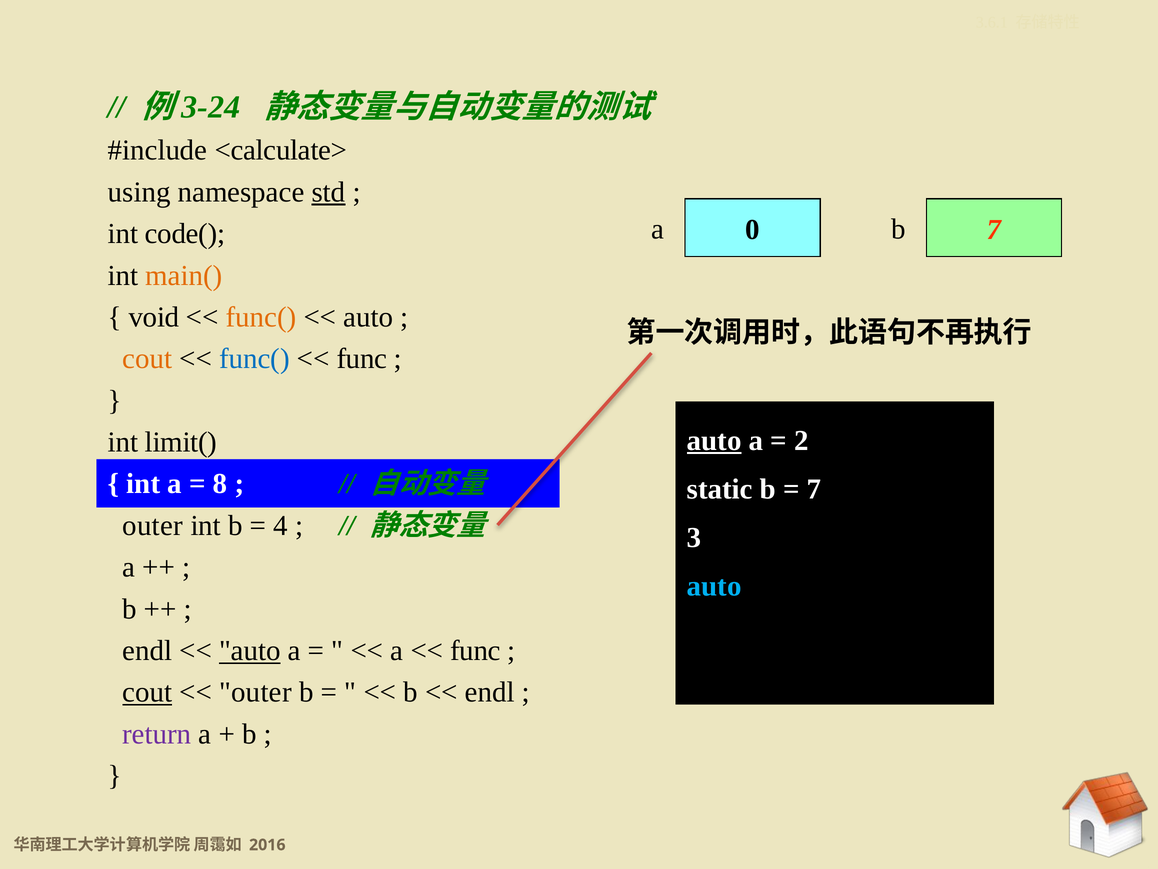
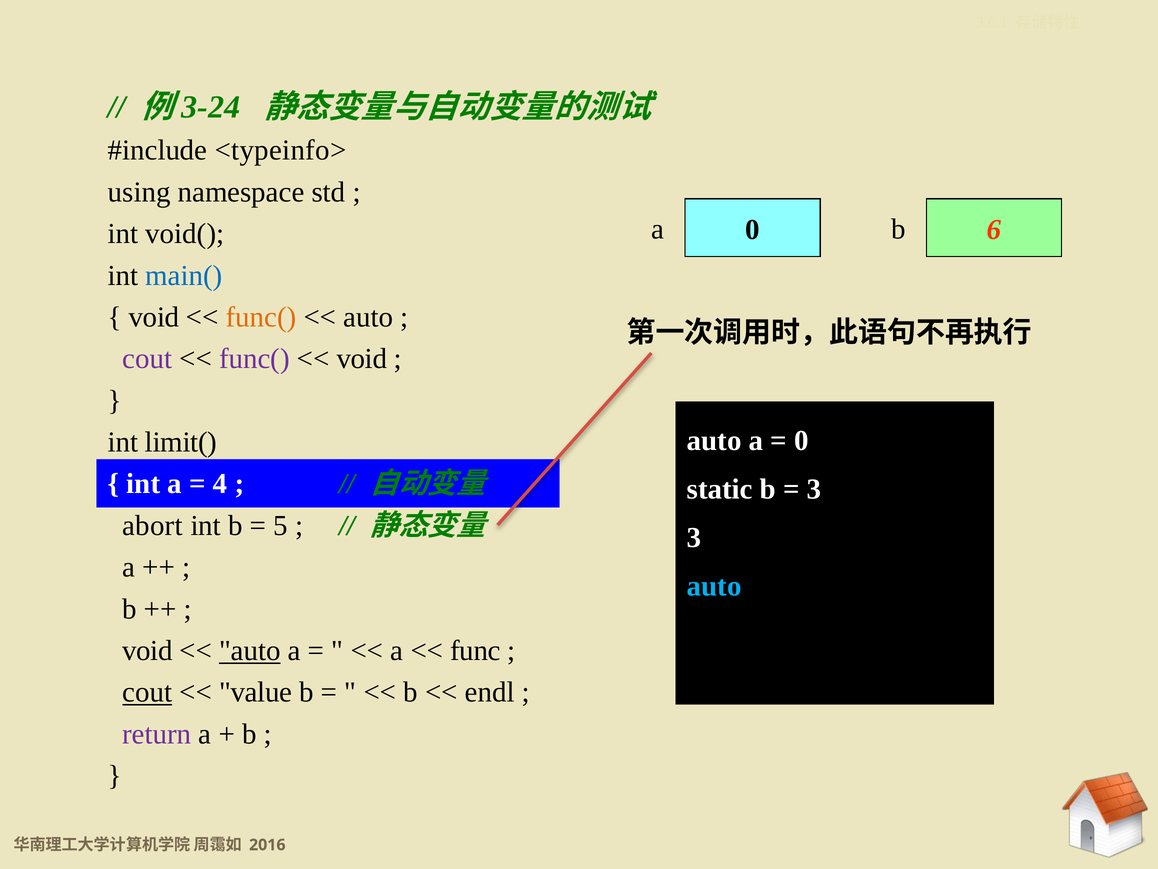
<calculate>: <calculate> -> <typeinfo>
std underline: present -> none
a 7: 7 -> 6
code(: code( -> void(
main( colour: orange -> blue
cout at (147, 359) colour: orange -> purple
func( at (254, 359) colour: blue -> purple
func at (362, 359): func -> void
auto at (714, 440) underline: present -> none
2 at (801, 440): 2 -> 0
8 at (220, 484): 8 -> 4
7 at (814, 489): 7 -> 3
outer at (153, 525): outer -> abort
4 at (281, 525): 4 -> 5
endl at (147, 650): endl -> void
outer at (255, 692): outer -> value
